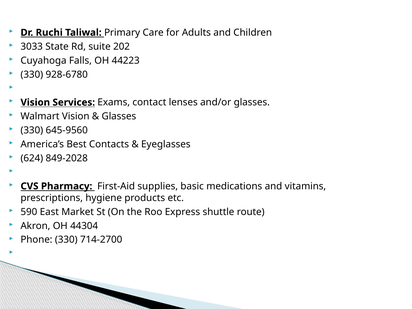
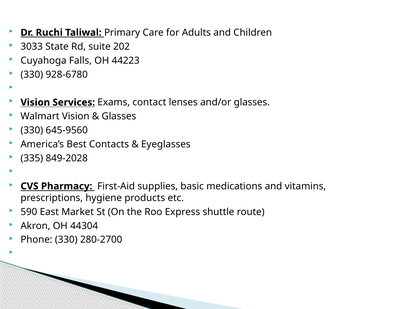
624: 624 -> 335
714-2700: 714-2700 -> 280-2700
